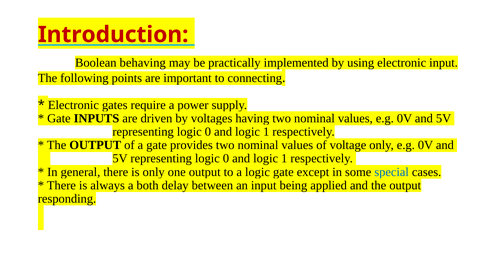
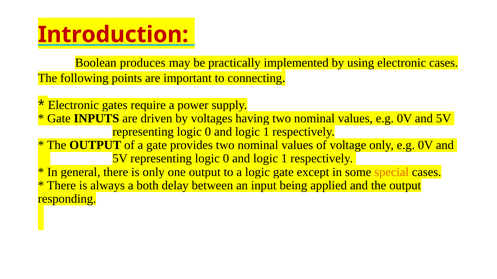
behaving: behaving -> produces
electronic input: input -> cases
special colour: blue -> orange
